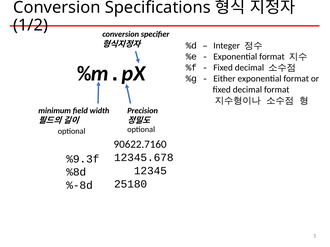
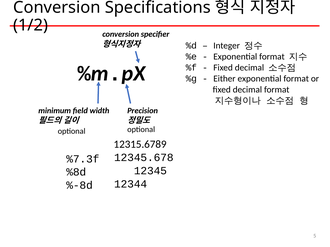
90622.7160: 90622.7160 -> 12315.6789
%9.3f: %9.3f -> %7.3f
25180: 25180 -> 12344
